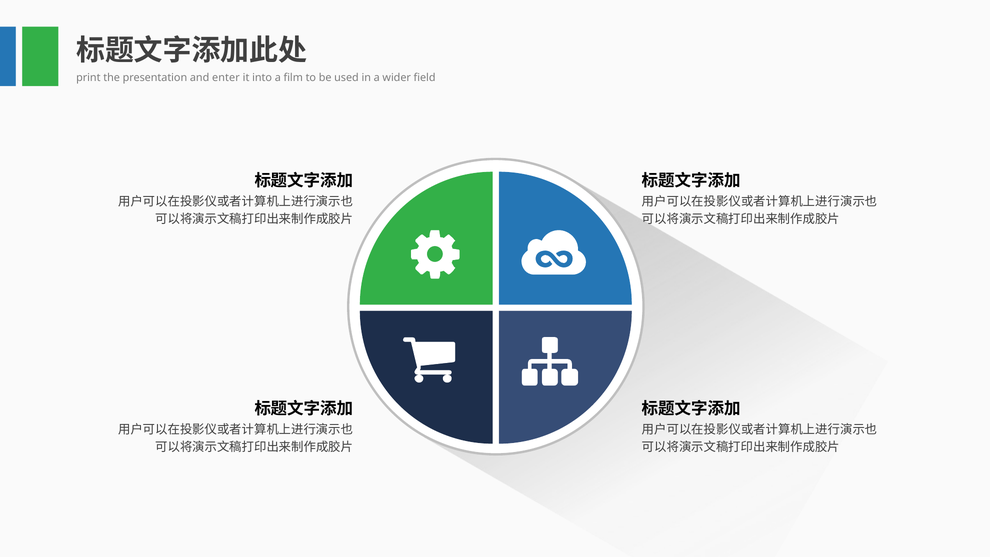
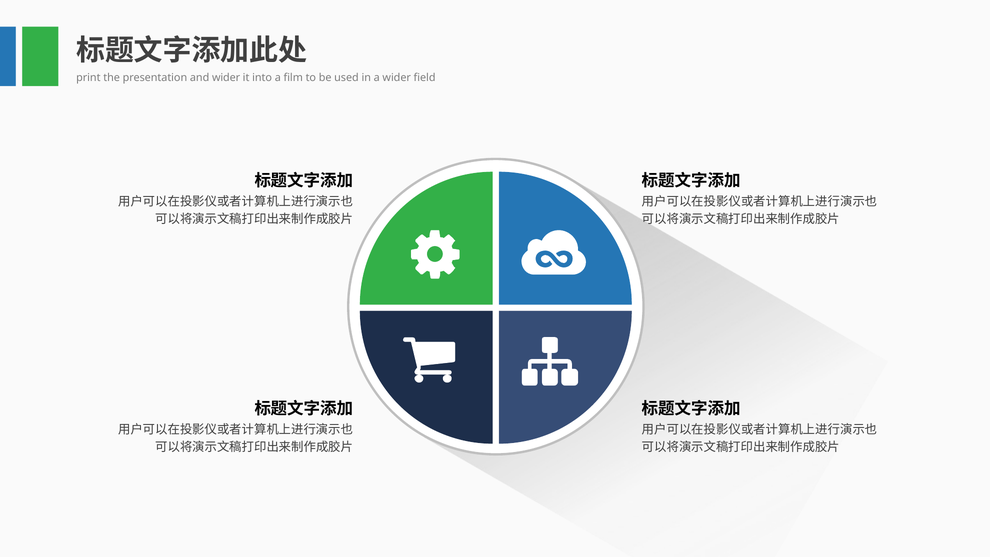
and enter: enter -> wider
